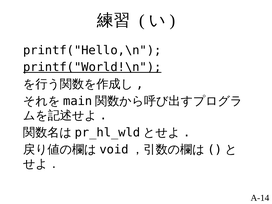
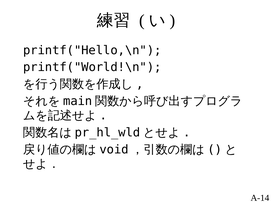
printf("World!\n underline: present -> none
